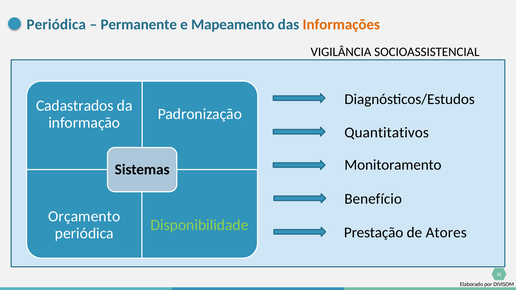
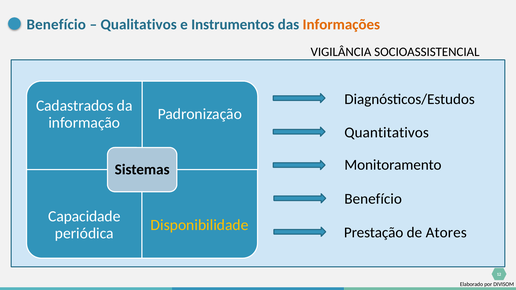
Periódica at (56, 25): Periódica -> Benefício
Permanente: Permanente -> Qualitativos
Mapeamento: Mapeamento -> Instrumentos
Orçamento: Orçamento -> Capacidade
Disponibilidade colour: light green -> yellow
